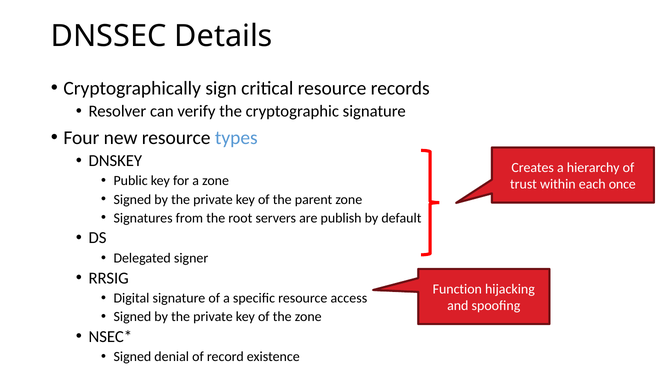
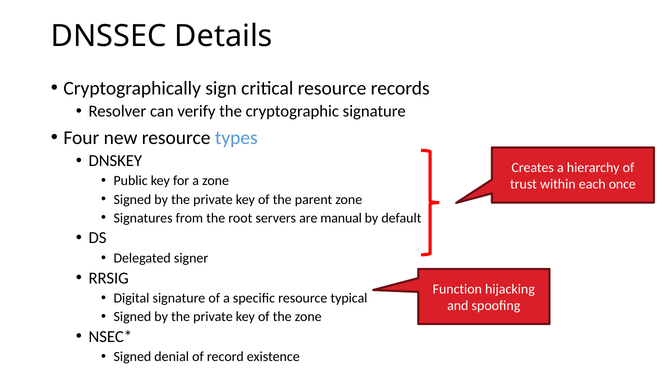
publish: publish -> manual
access: access -> typical
